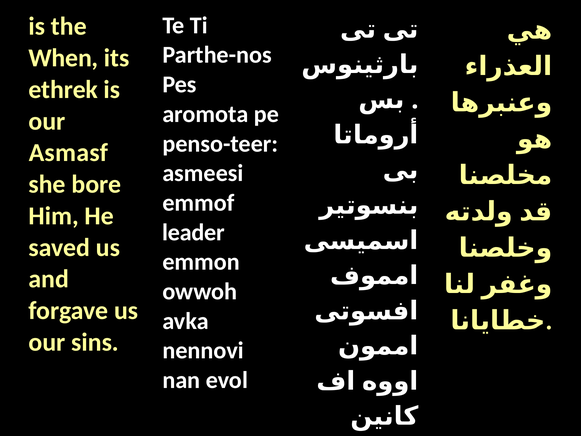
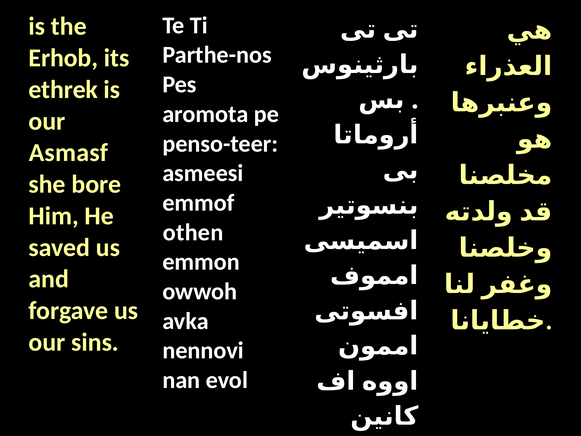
When: When -> Erhob
leader: leader -> othen
